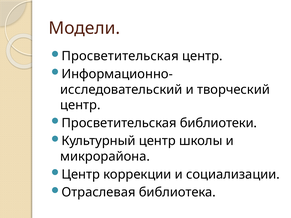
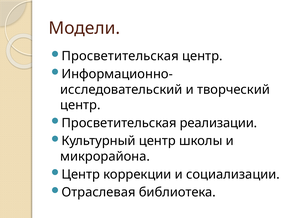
библиотеки: библиотеки -> реализации
